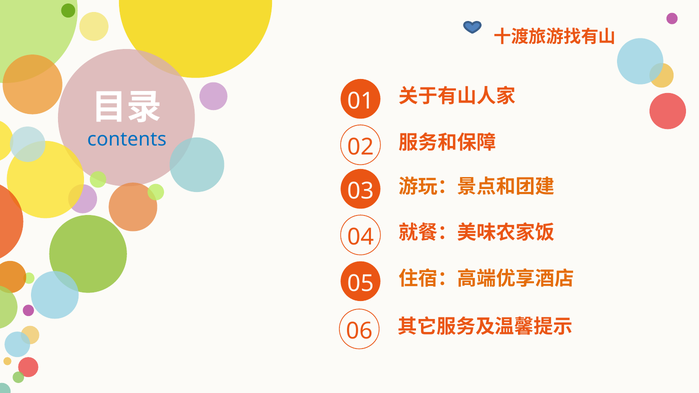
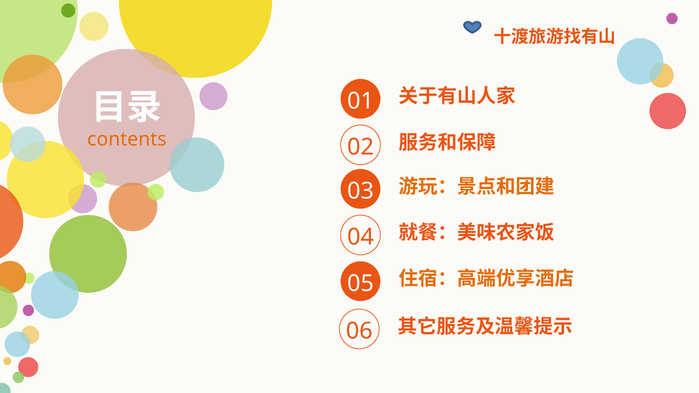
contents colour: blue -> orange
